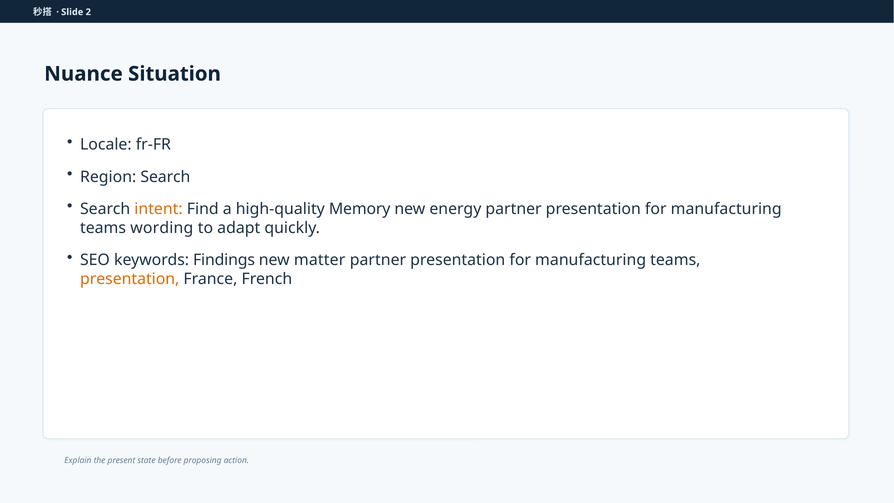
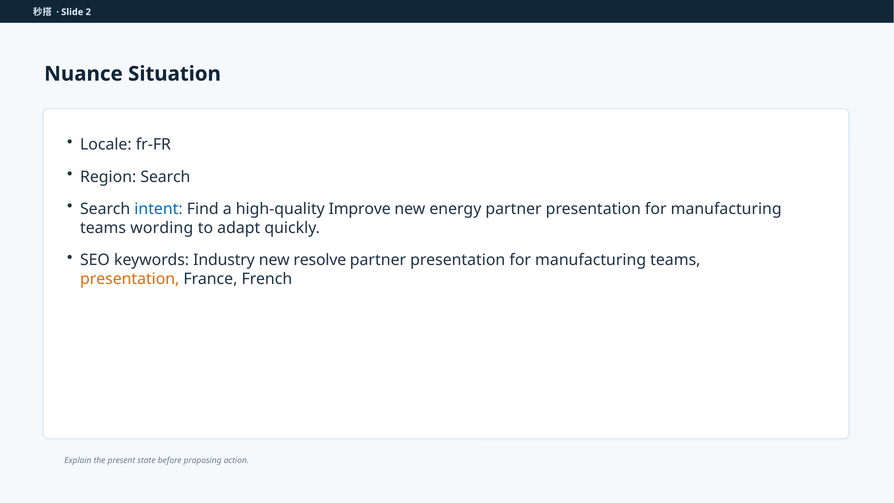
intent colour: orange -> blue
Memory: Memory -> Improve
Findings: Findings -> Industry
matter: matter -> resolve
